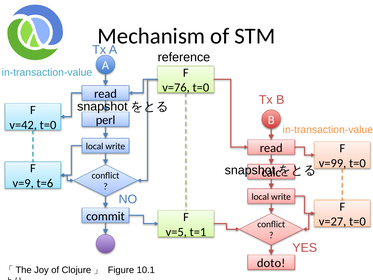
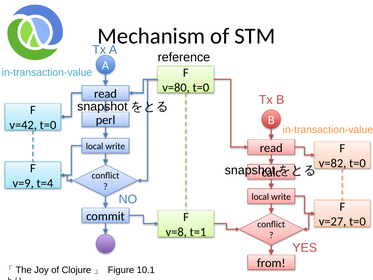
v=76: v=76 -> v=80
v=99: v=99 -> v=82
t=6: t=6 -> t=4
v=5: v=5 -> v=8
doto: doto -> from
